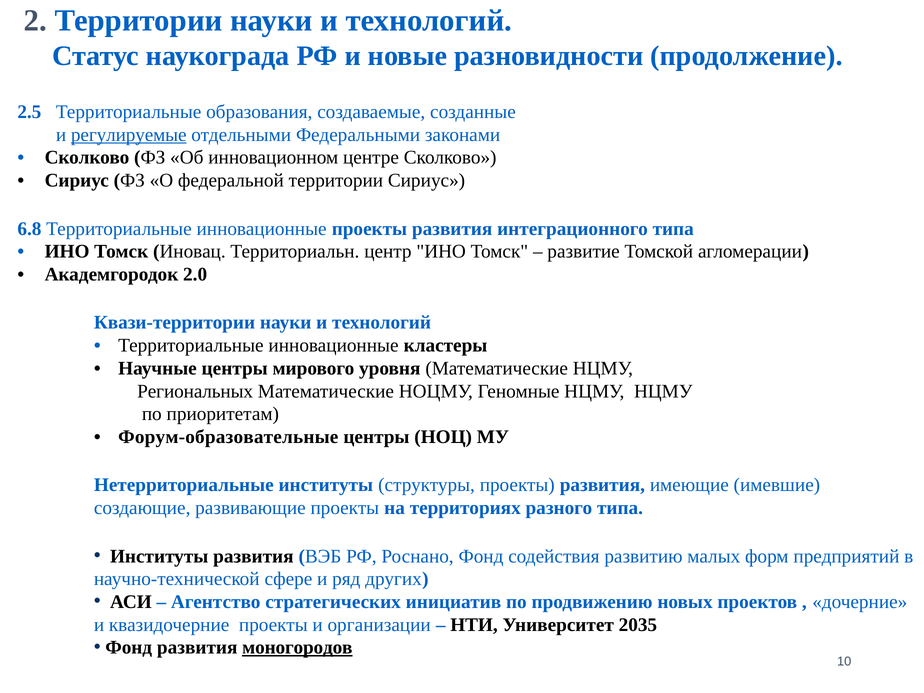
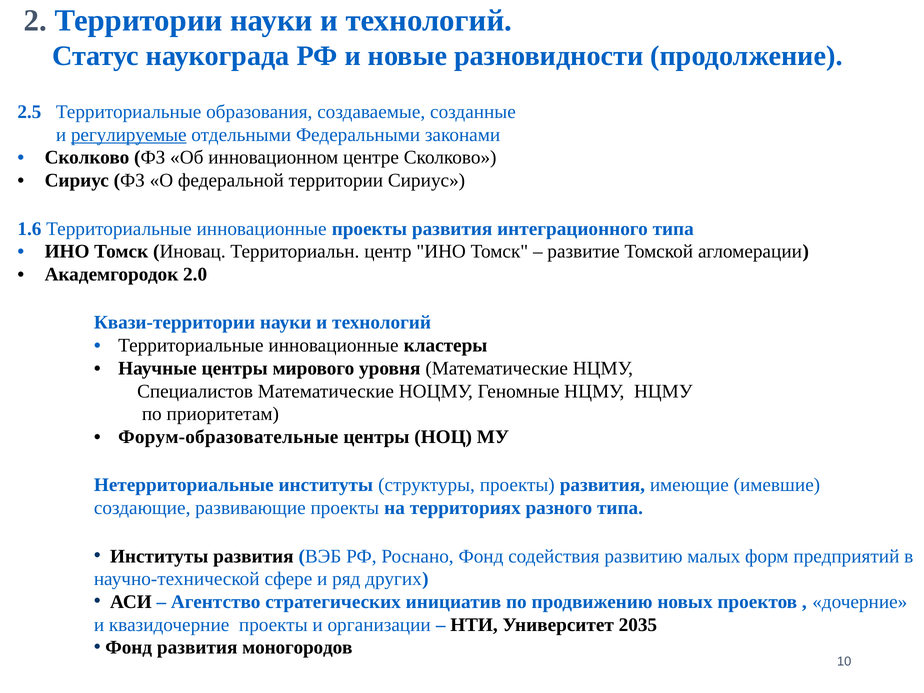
6.8: 6.8 -> 1.6
Региональных: Региональных -> Специалистов
моногородов underline: present -> none
